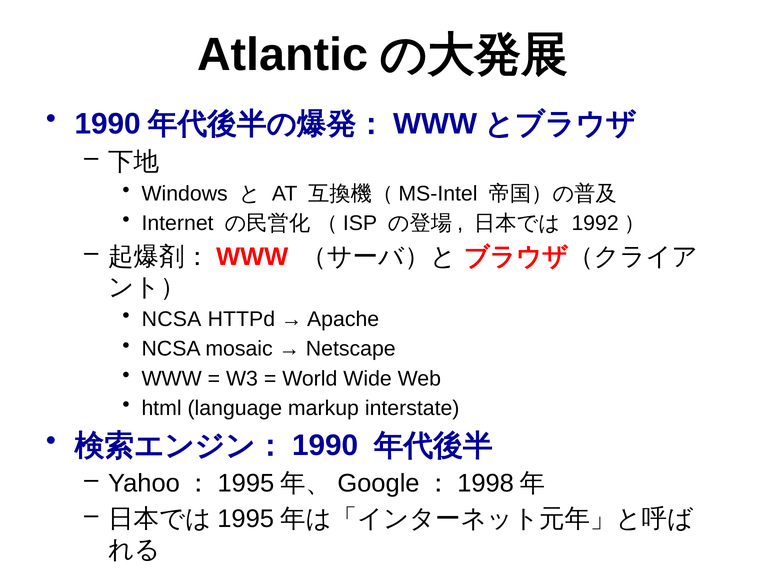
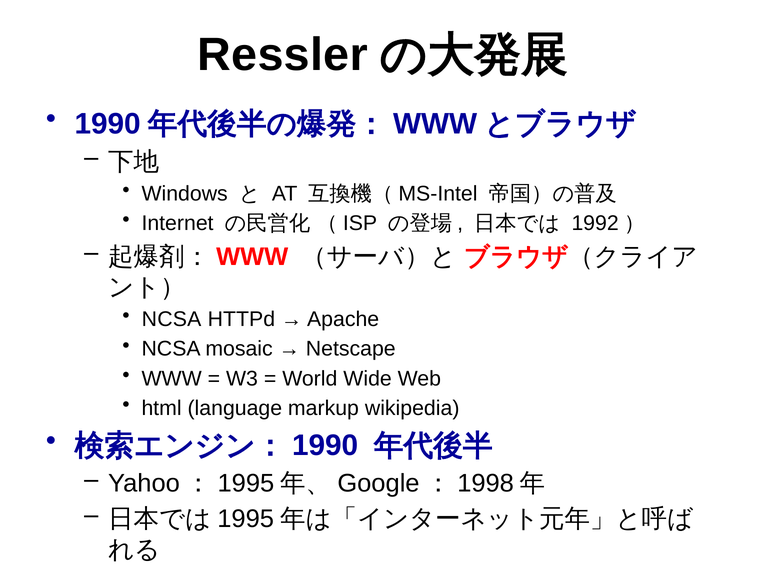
Atlantic: Atlantic -> Ressler
interstate: interstate -> wikipedia
